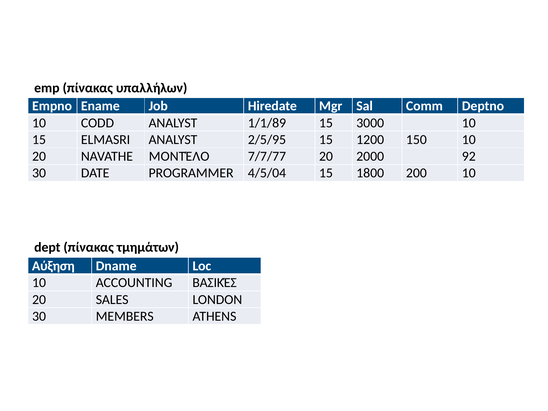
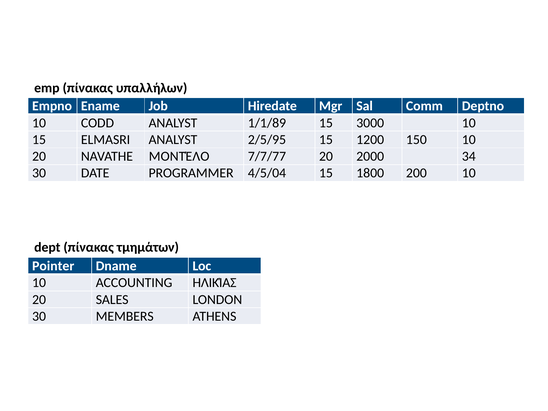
92: 92 -> 34
Αύξηση: Αύξηση -> Pointer
ΒΑΣΙΚΈΣ: ΒΑΣΙΚΈΣ -> ΗΛΙΚΊΑΣ
